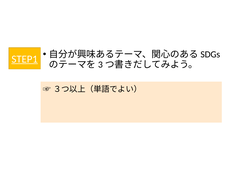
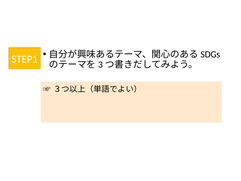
STEP1 underline: present -> none
